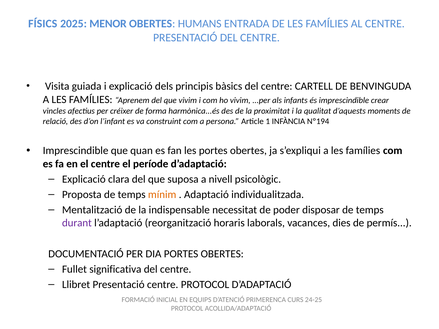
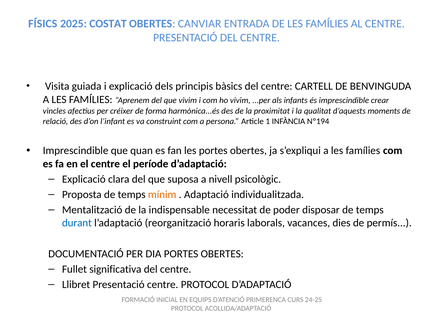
MENOR: MENOR -> COSTAT
HUMANS: HUMANS -> CANVIAR
durant colour: purple -> blue
